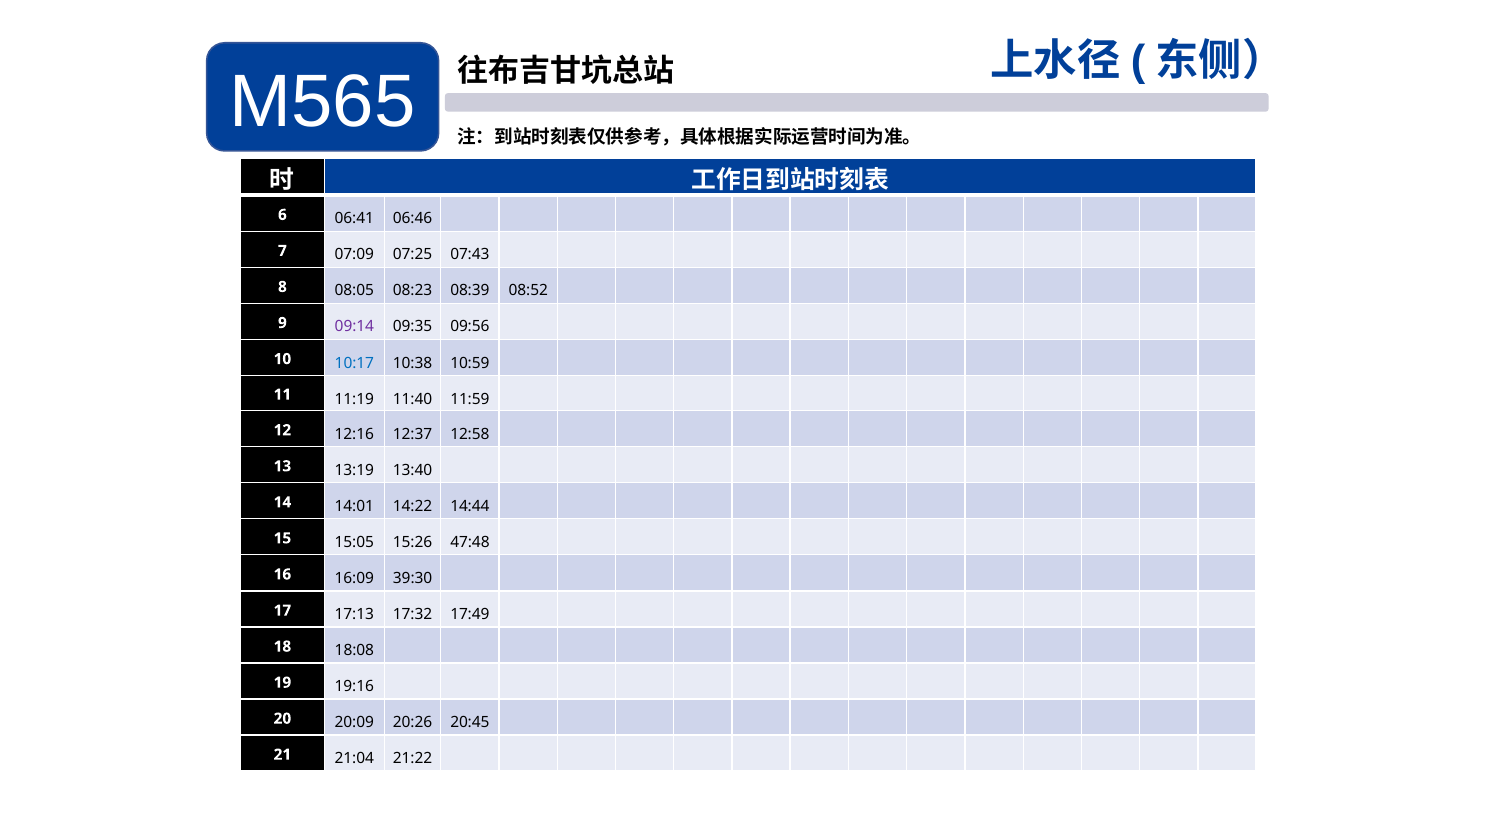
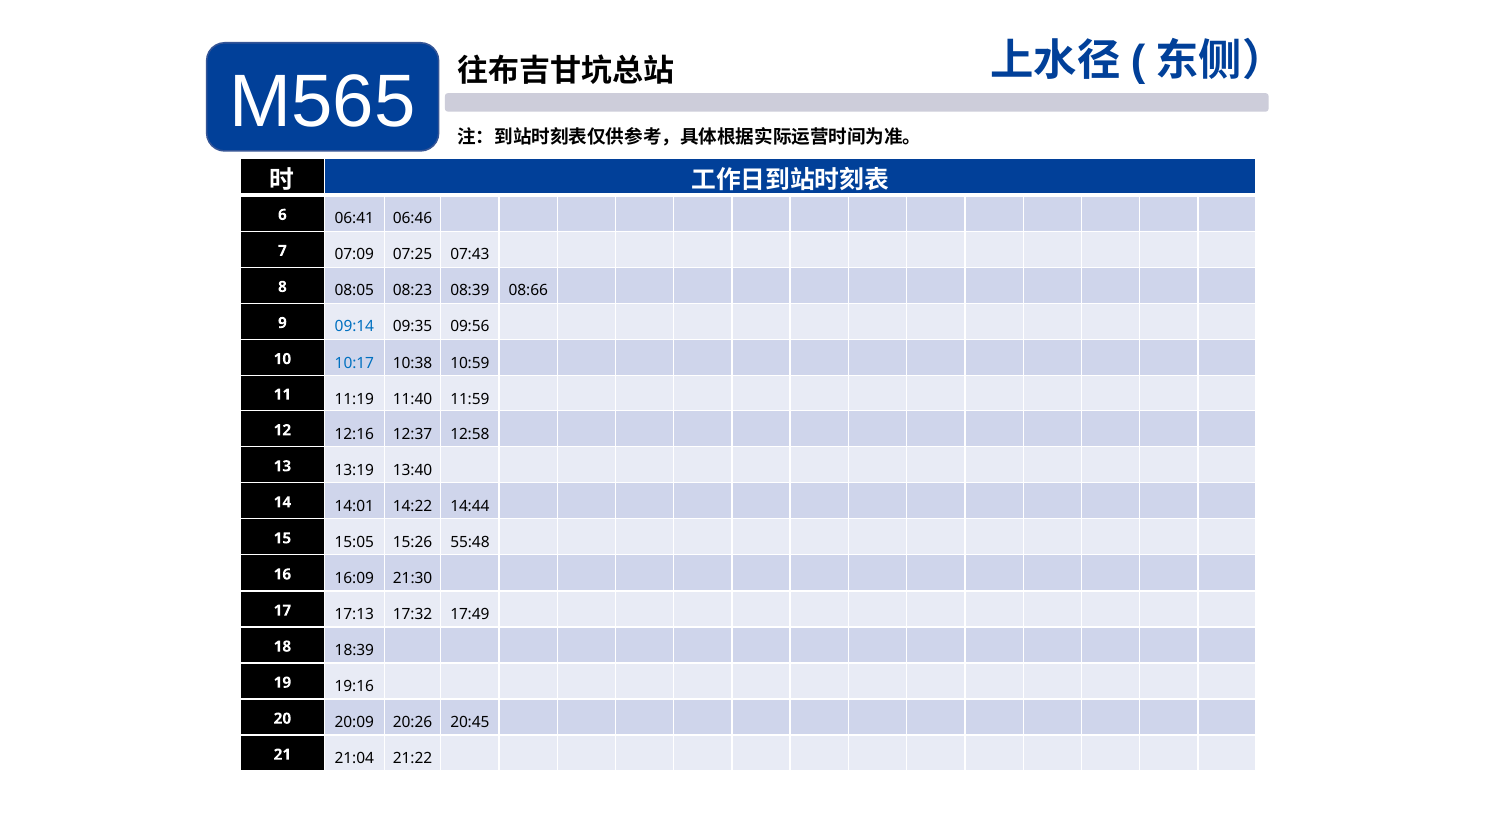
08:52: 08:52 -> 08:66
09:14 colour: purple -> blue
47:48: 47:48 -> 55:48
39:30: 39:30 -> 21:30
18:08: 18:08 -> 18:39
